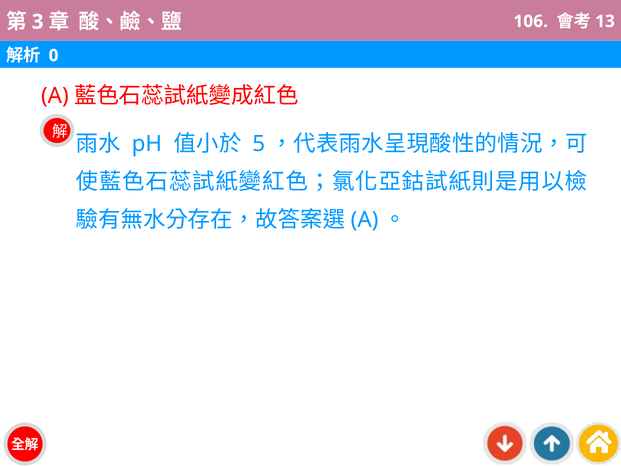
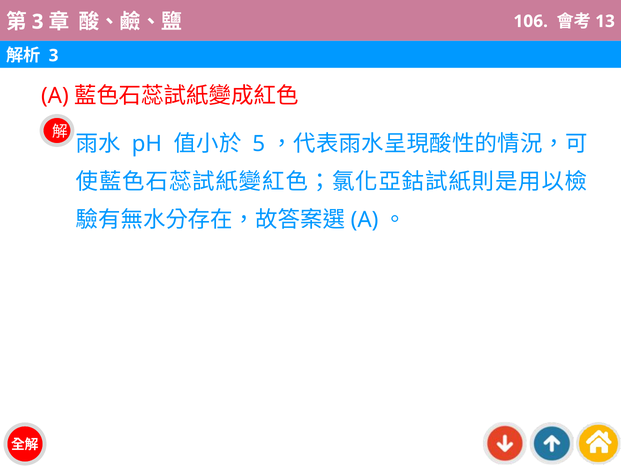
0 at (54, 56): 0 -> 3
